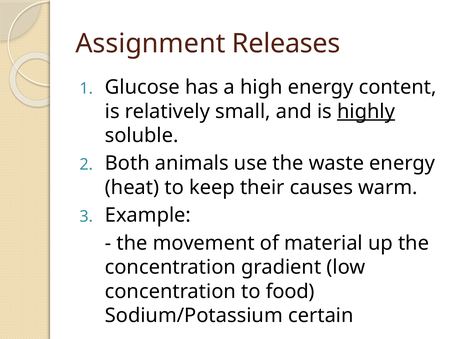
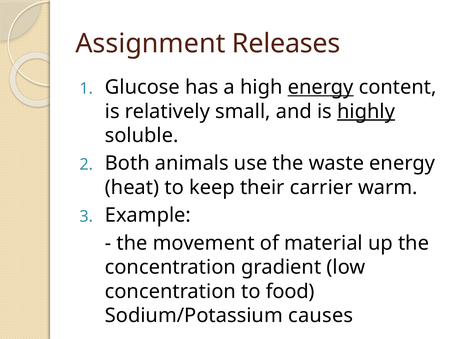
energy at (321, 87) underline: none -> present
causes: causes -> carrier
certain: certain -> causes
